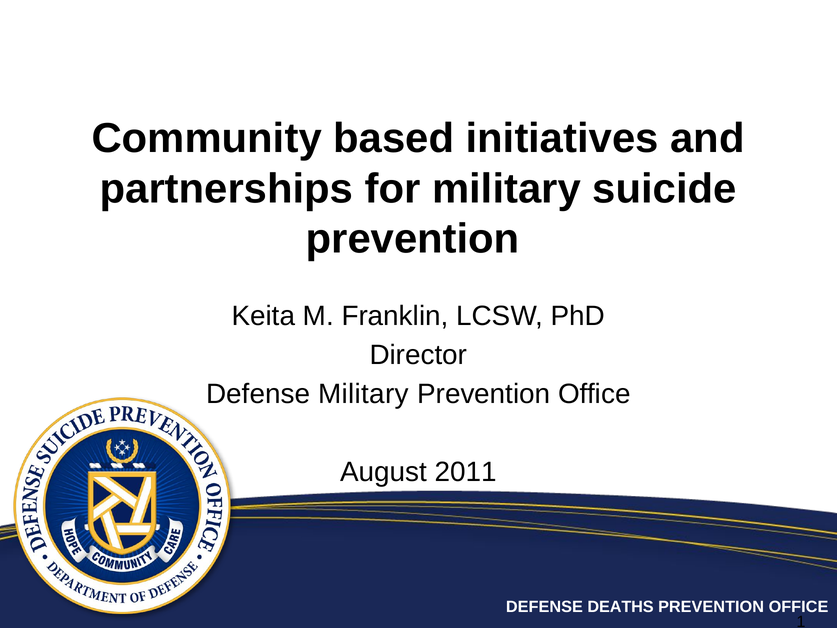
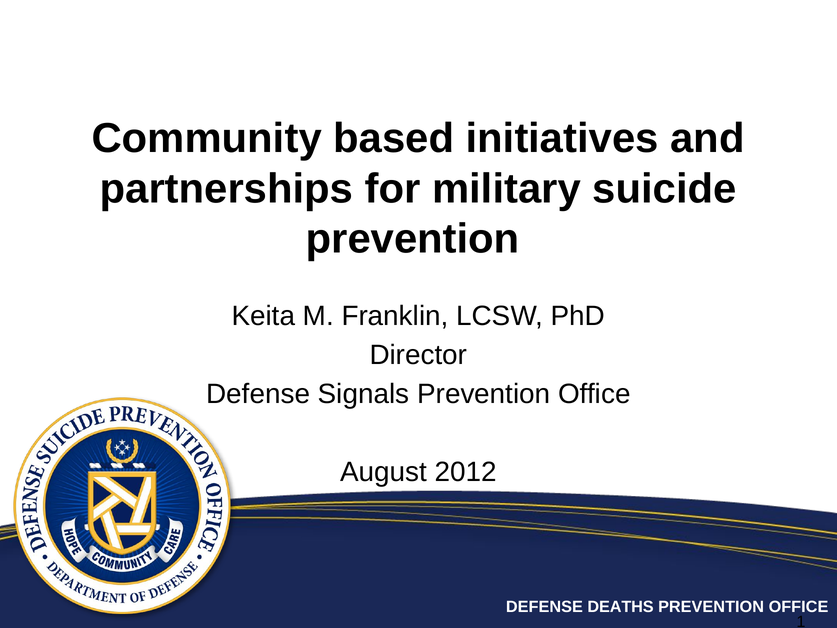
Defense Military: Military -> Signals
2011: 2011 -> 2012
